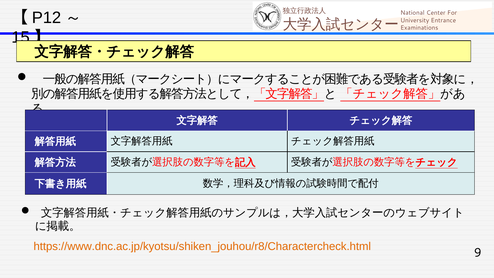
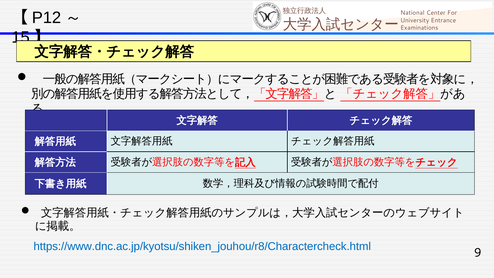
https://www.dnc.ac.jp/kyotsu/shiken_jouhou/r8/Charactercheck.html colour: orange -> blue
